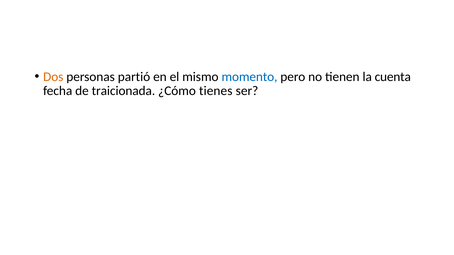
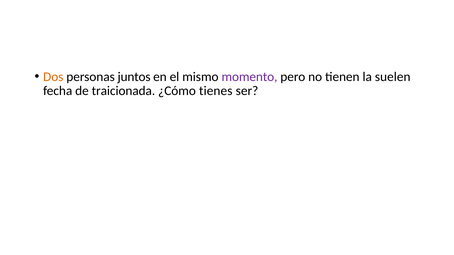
partió: partió -> juntos
momento colour: blue -> purple
cuenta: cuenta -> suelen
